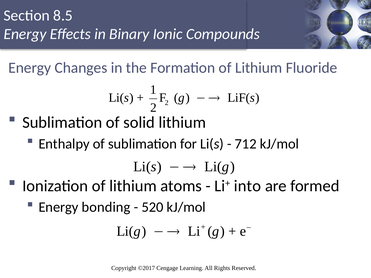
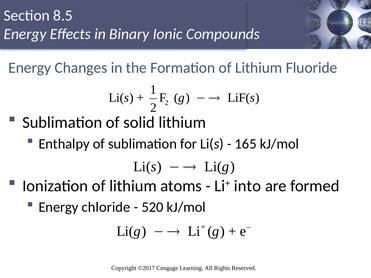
712: 712 -> 165
bonding: bonding -> chloride
